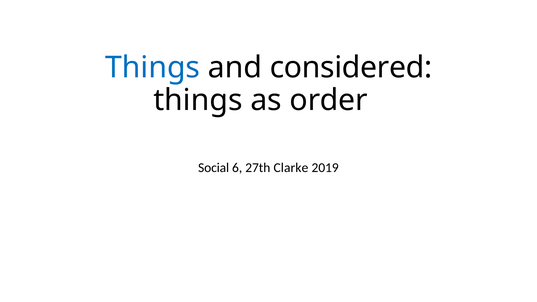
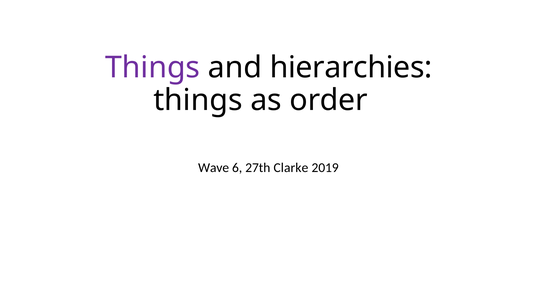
Things at (153, 68) colour: blue -> purple
considered: considered -> hierarchies
Social: Social -> Wave
